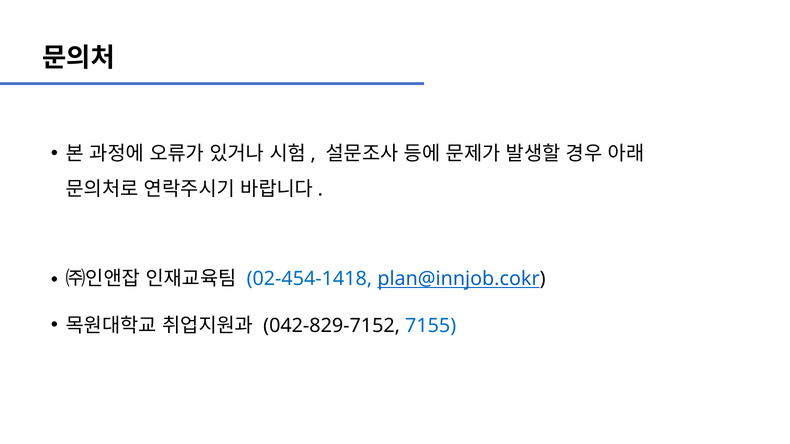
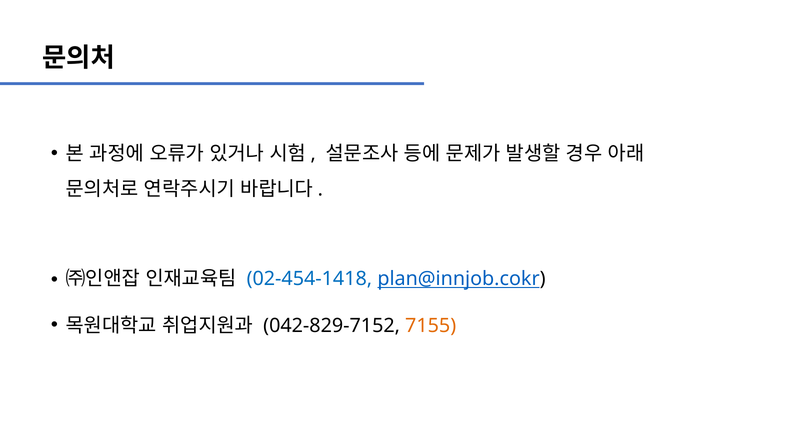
7155 colour: blue -> orange
